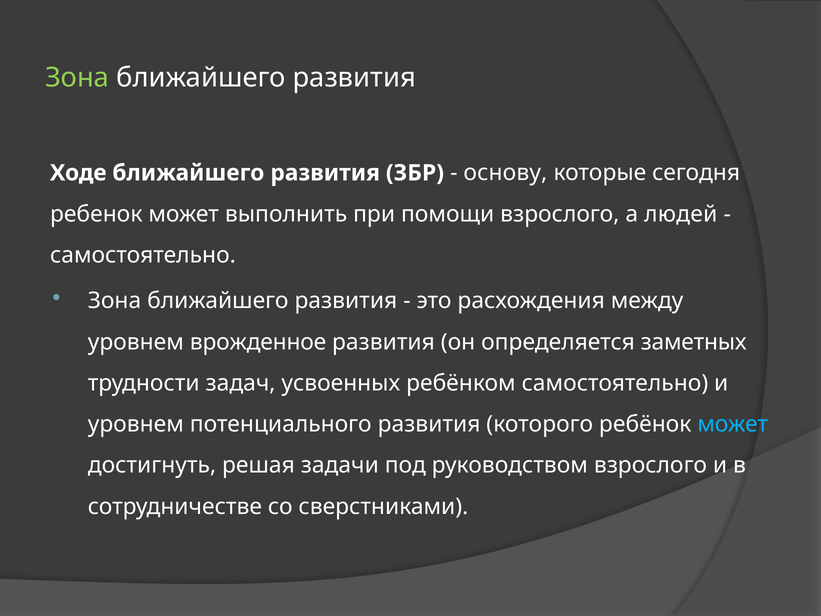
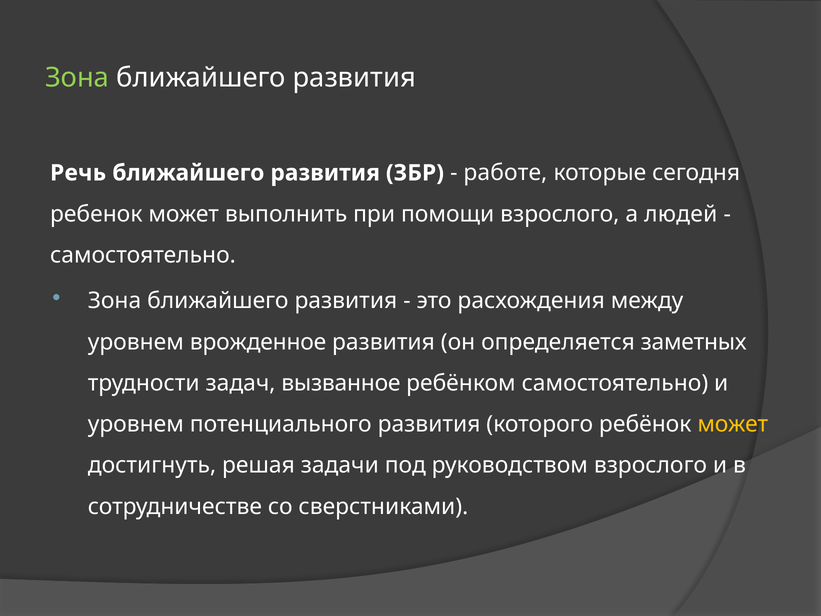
Ходе: Ходе -> Речь
основу: основу -> работе
усвоенных: усвоенных -> вызванное
может at (733, 424) colour: light blue -> yellow
